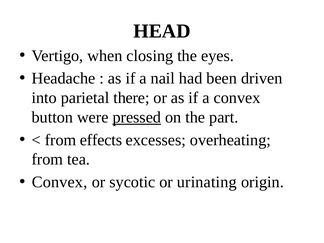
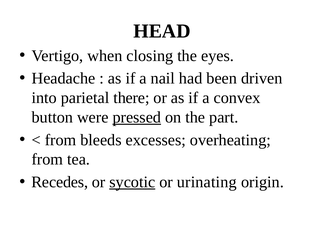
effects: effects -> bleeds
Convex at (60, 182): Convex -> Recedes
sycotic underline: none -> present
